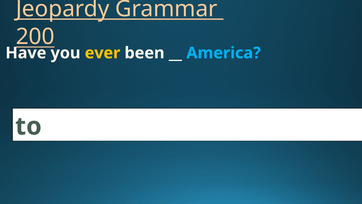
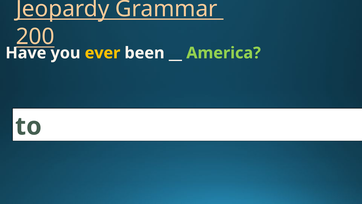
America colour: light blue -> light green
